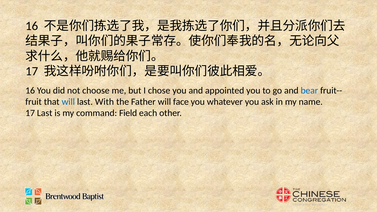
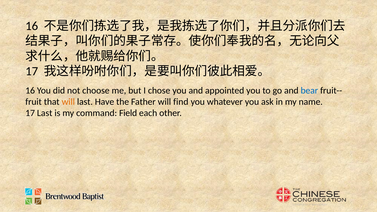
will at (68, 102) colour: blue -> orange
With: With -> Have
face: face -> find
